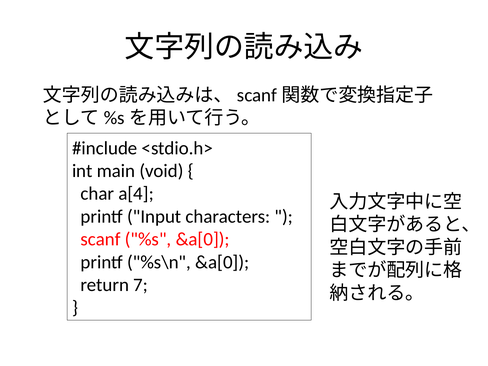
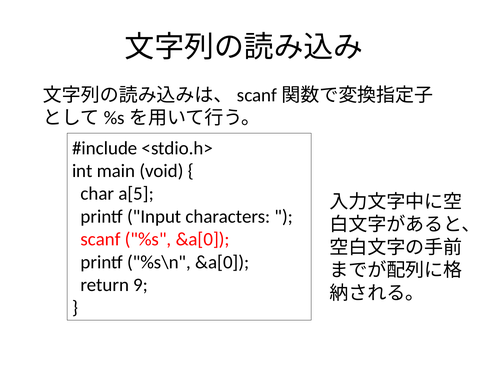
a[4: a[4 -> a[5
7: 7 -> 9
